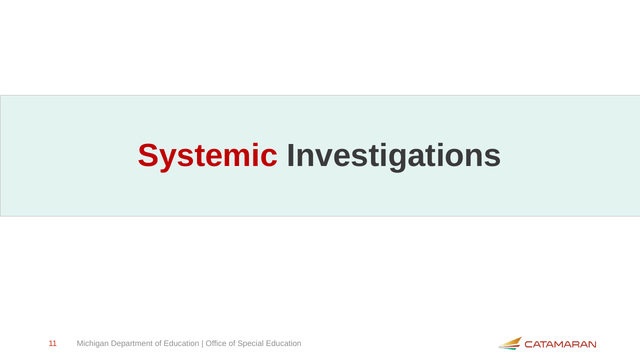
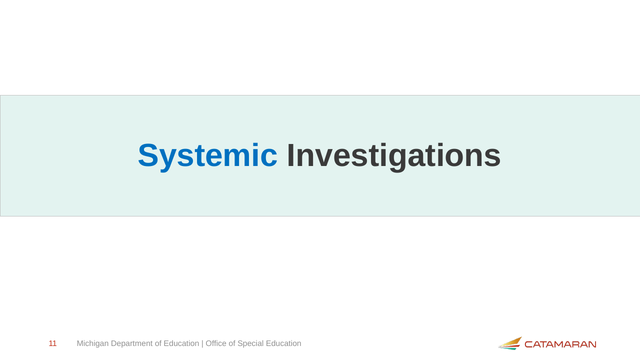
Systemic colour: red -> blue
